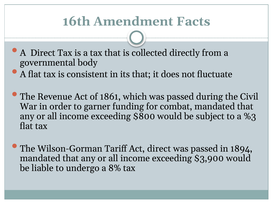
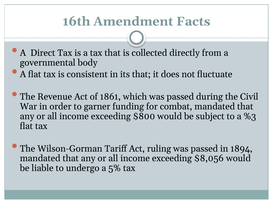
Act direct: direct -> ruling
$3,900: $3,900 -> $8,056
8%: 8% -> 5%
